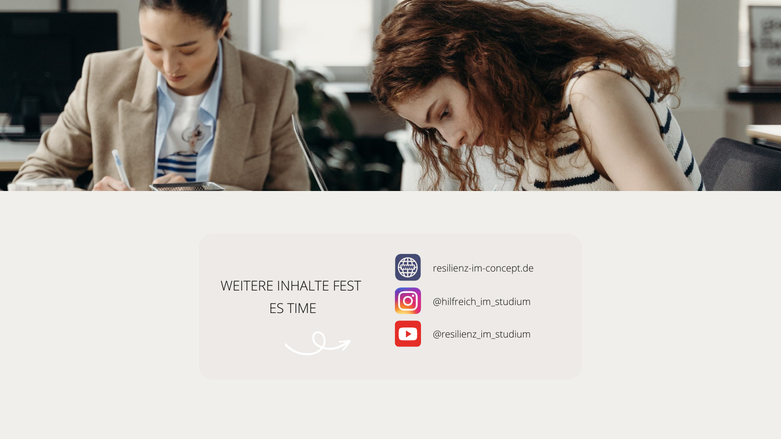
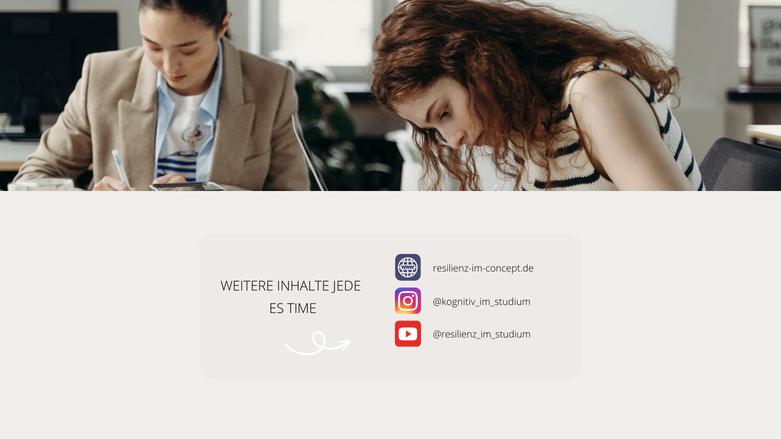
FEST: FEST -> JEDE
@hilfreich_im_studium: @hilfreich_im_studium -> @kognitiv_im_studium
